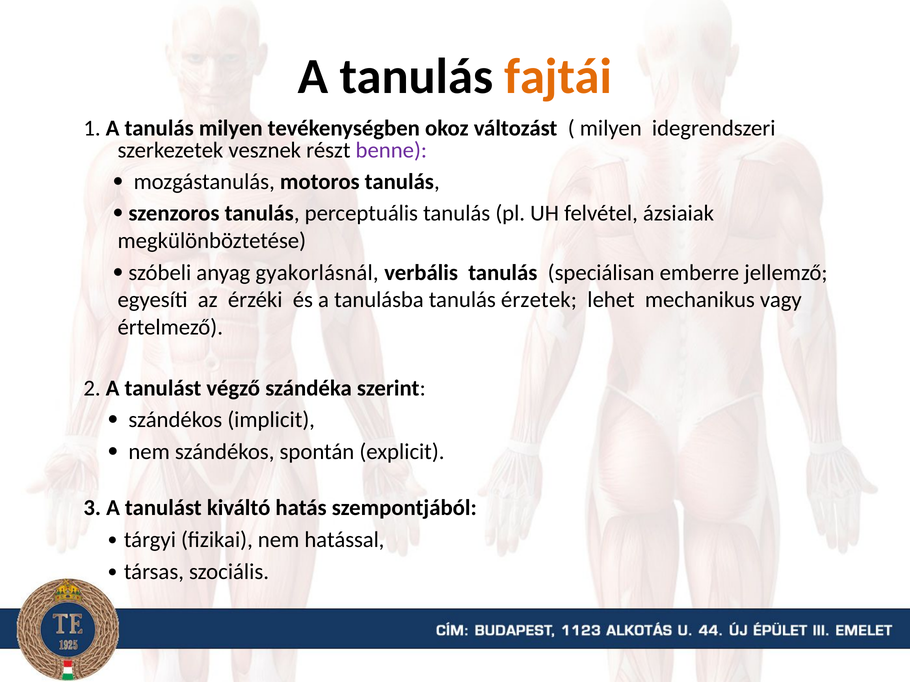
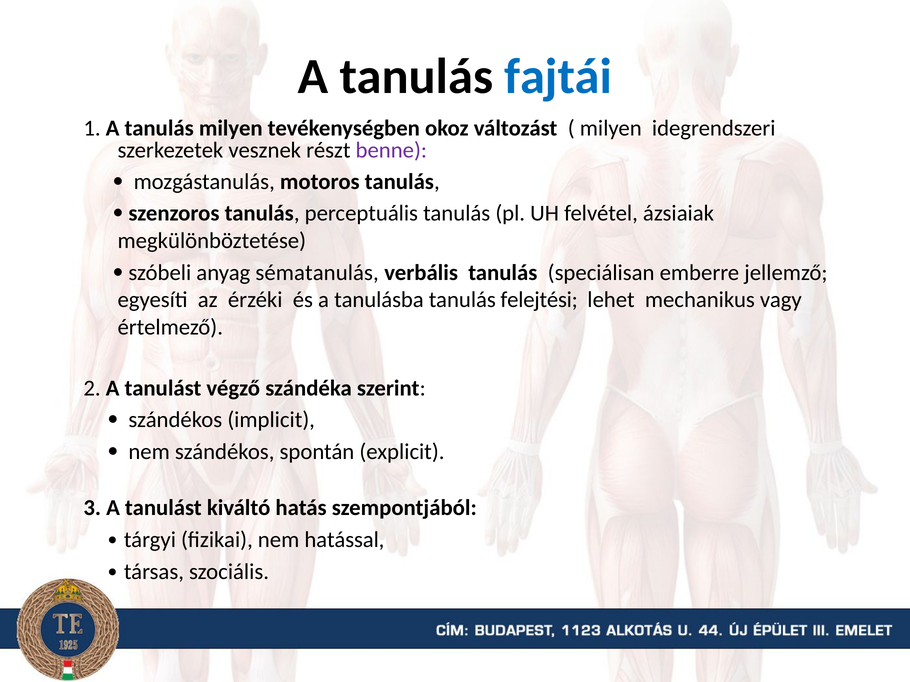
fajtái colour: orange -> blue
gyakorlásnál: gyakorlásnál -> sématanulás
érzetek: érzetek -> felejtési
